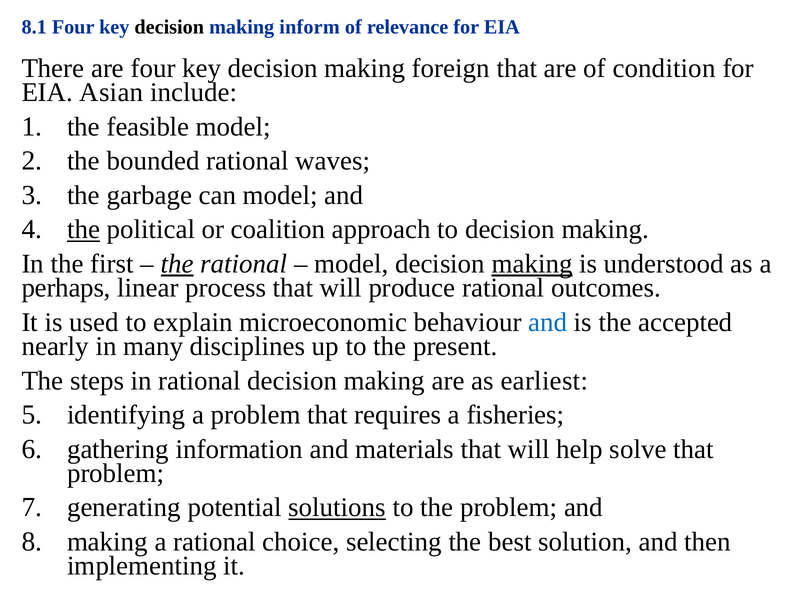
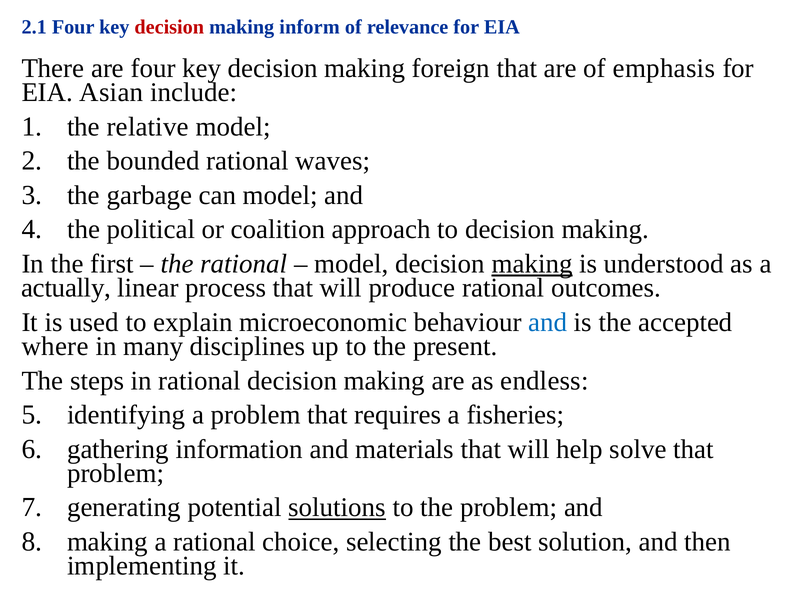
8.1: 8.1 -> 2.1
decision at (169, 27) colour: black -> red
condition: condition -> emphasis
feasible: feasible -> relative
the at (84, 229) underline: present -> none
the at (177, 264) underline: present -> none
perhaps: perhaps -> actually
nearly: nearly -> where
earliest: earliest -> endless
